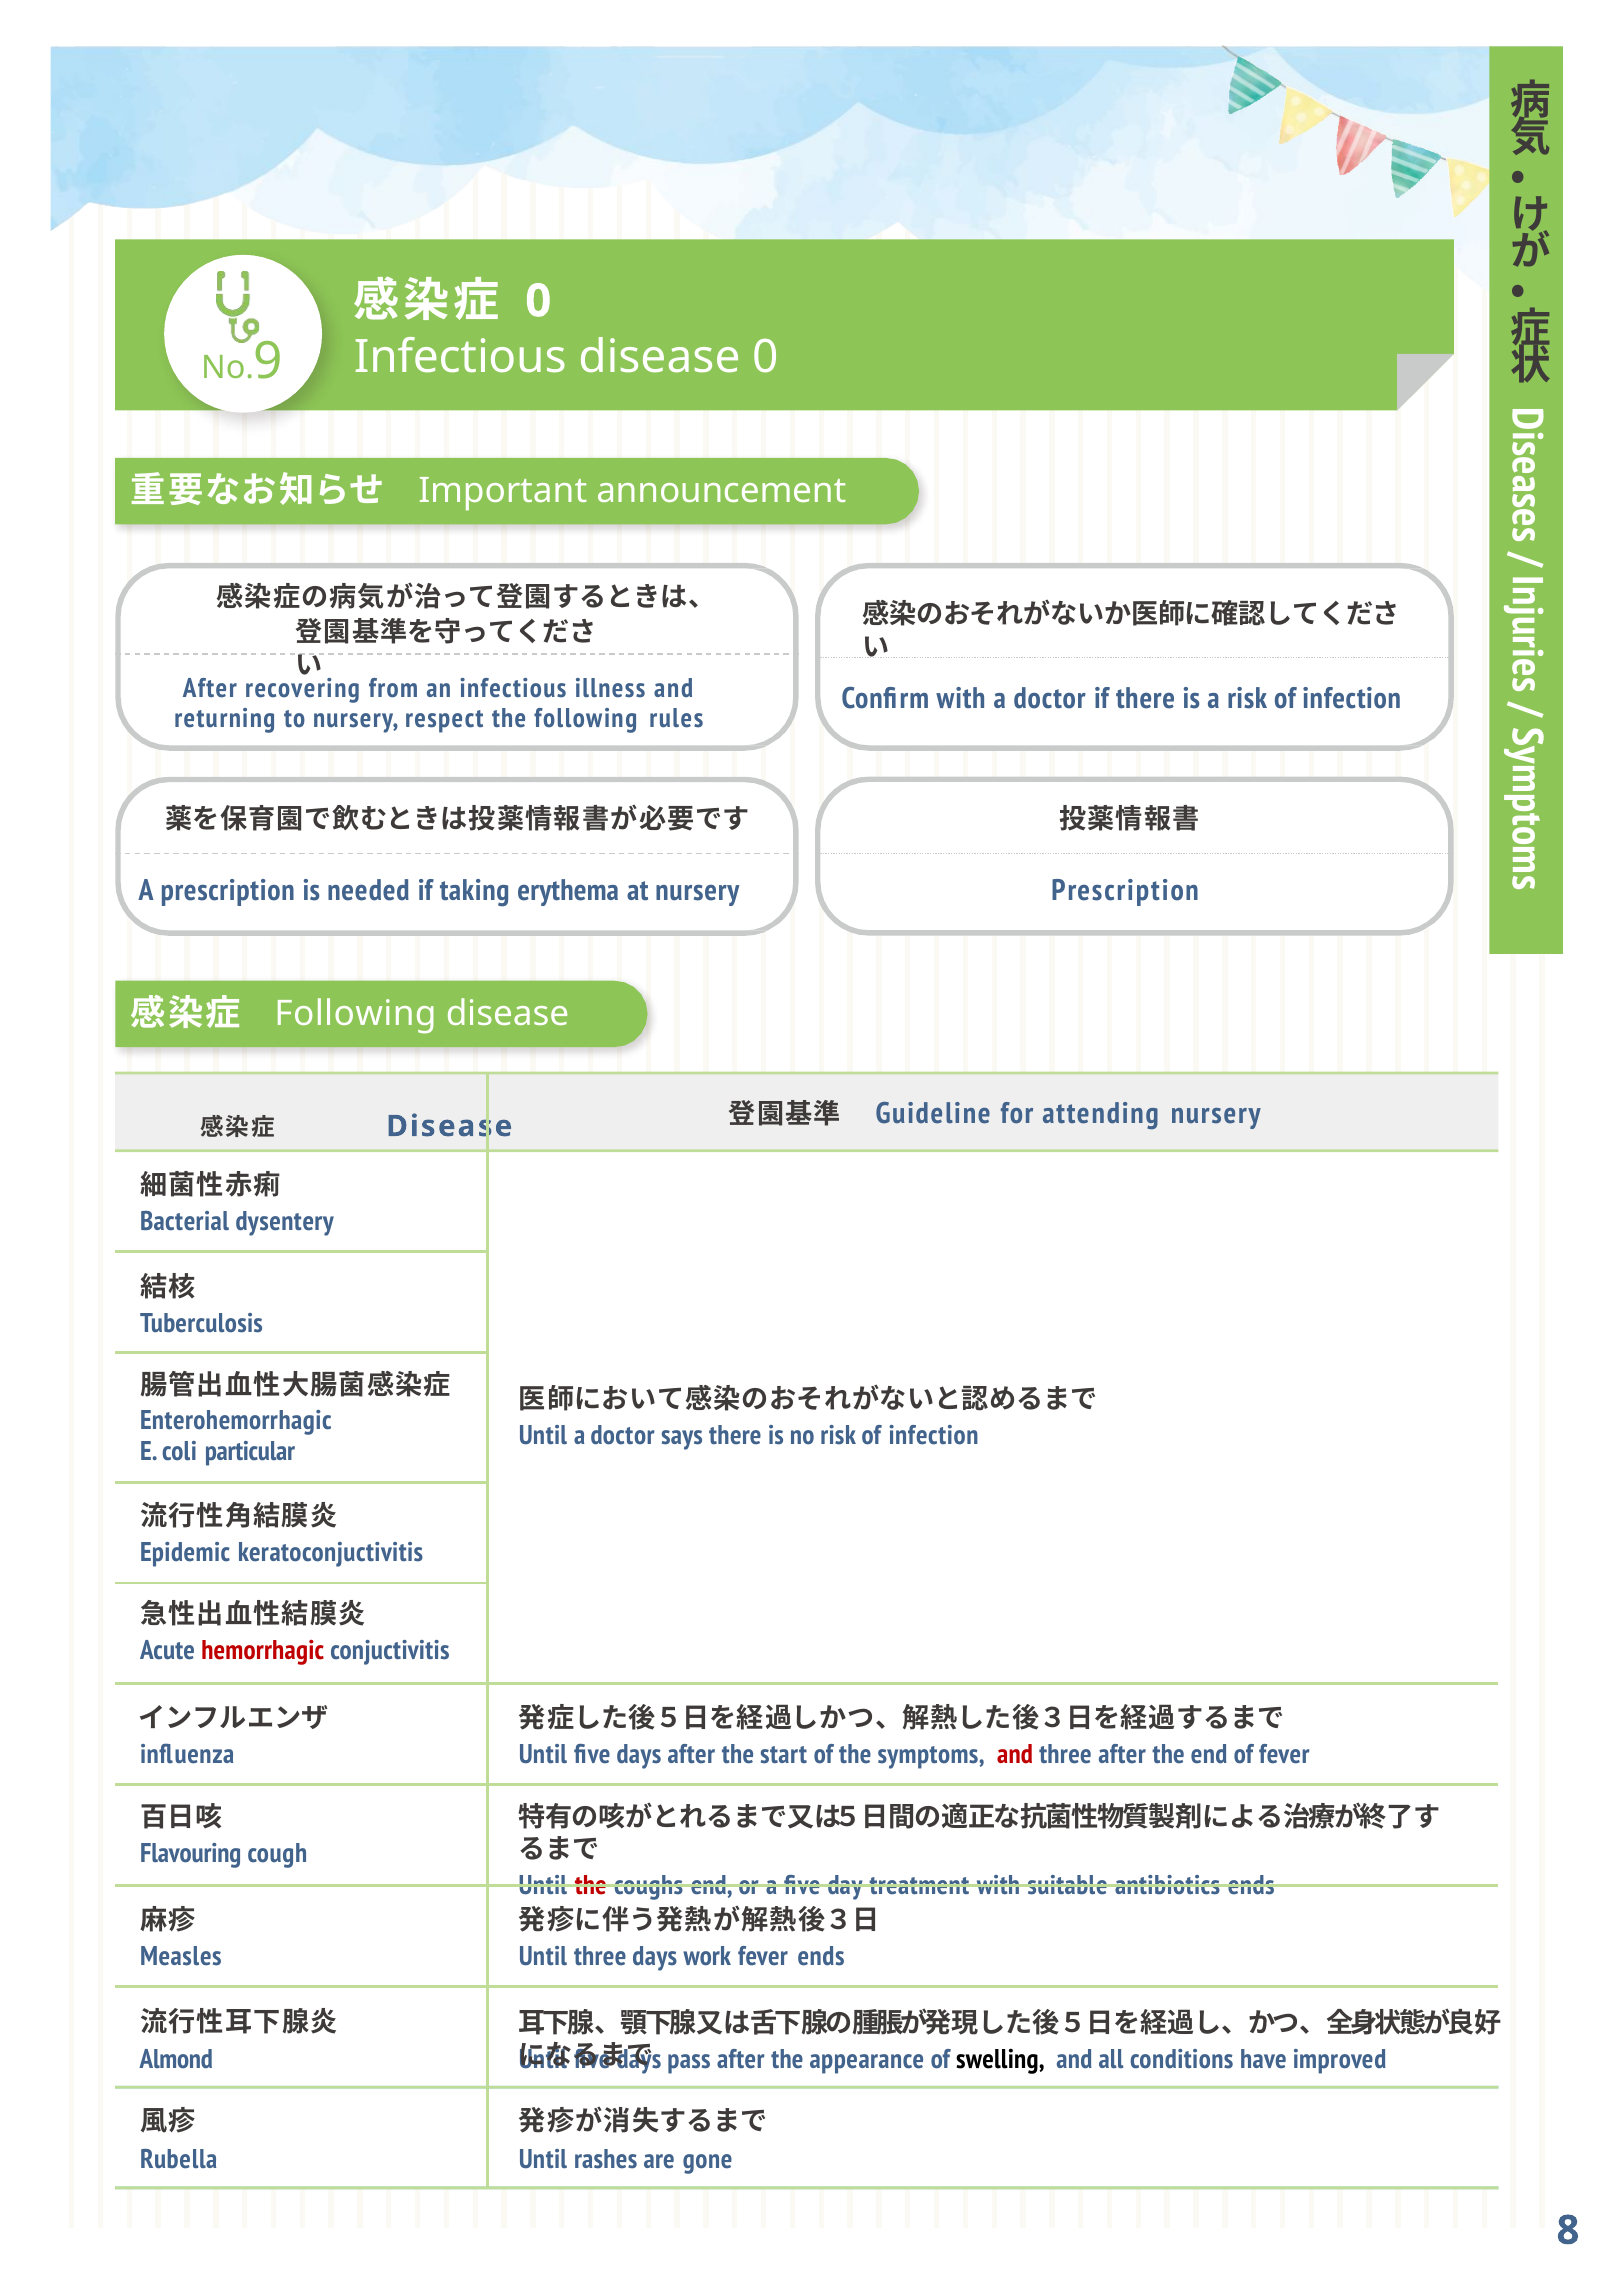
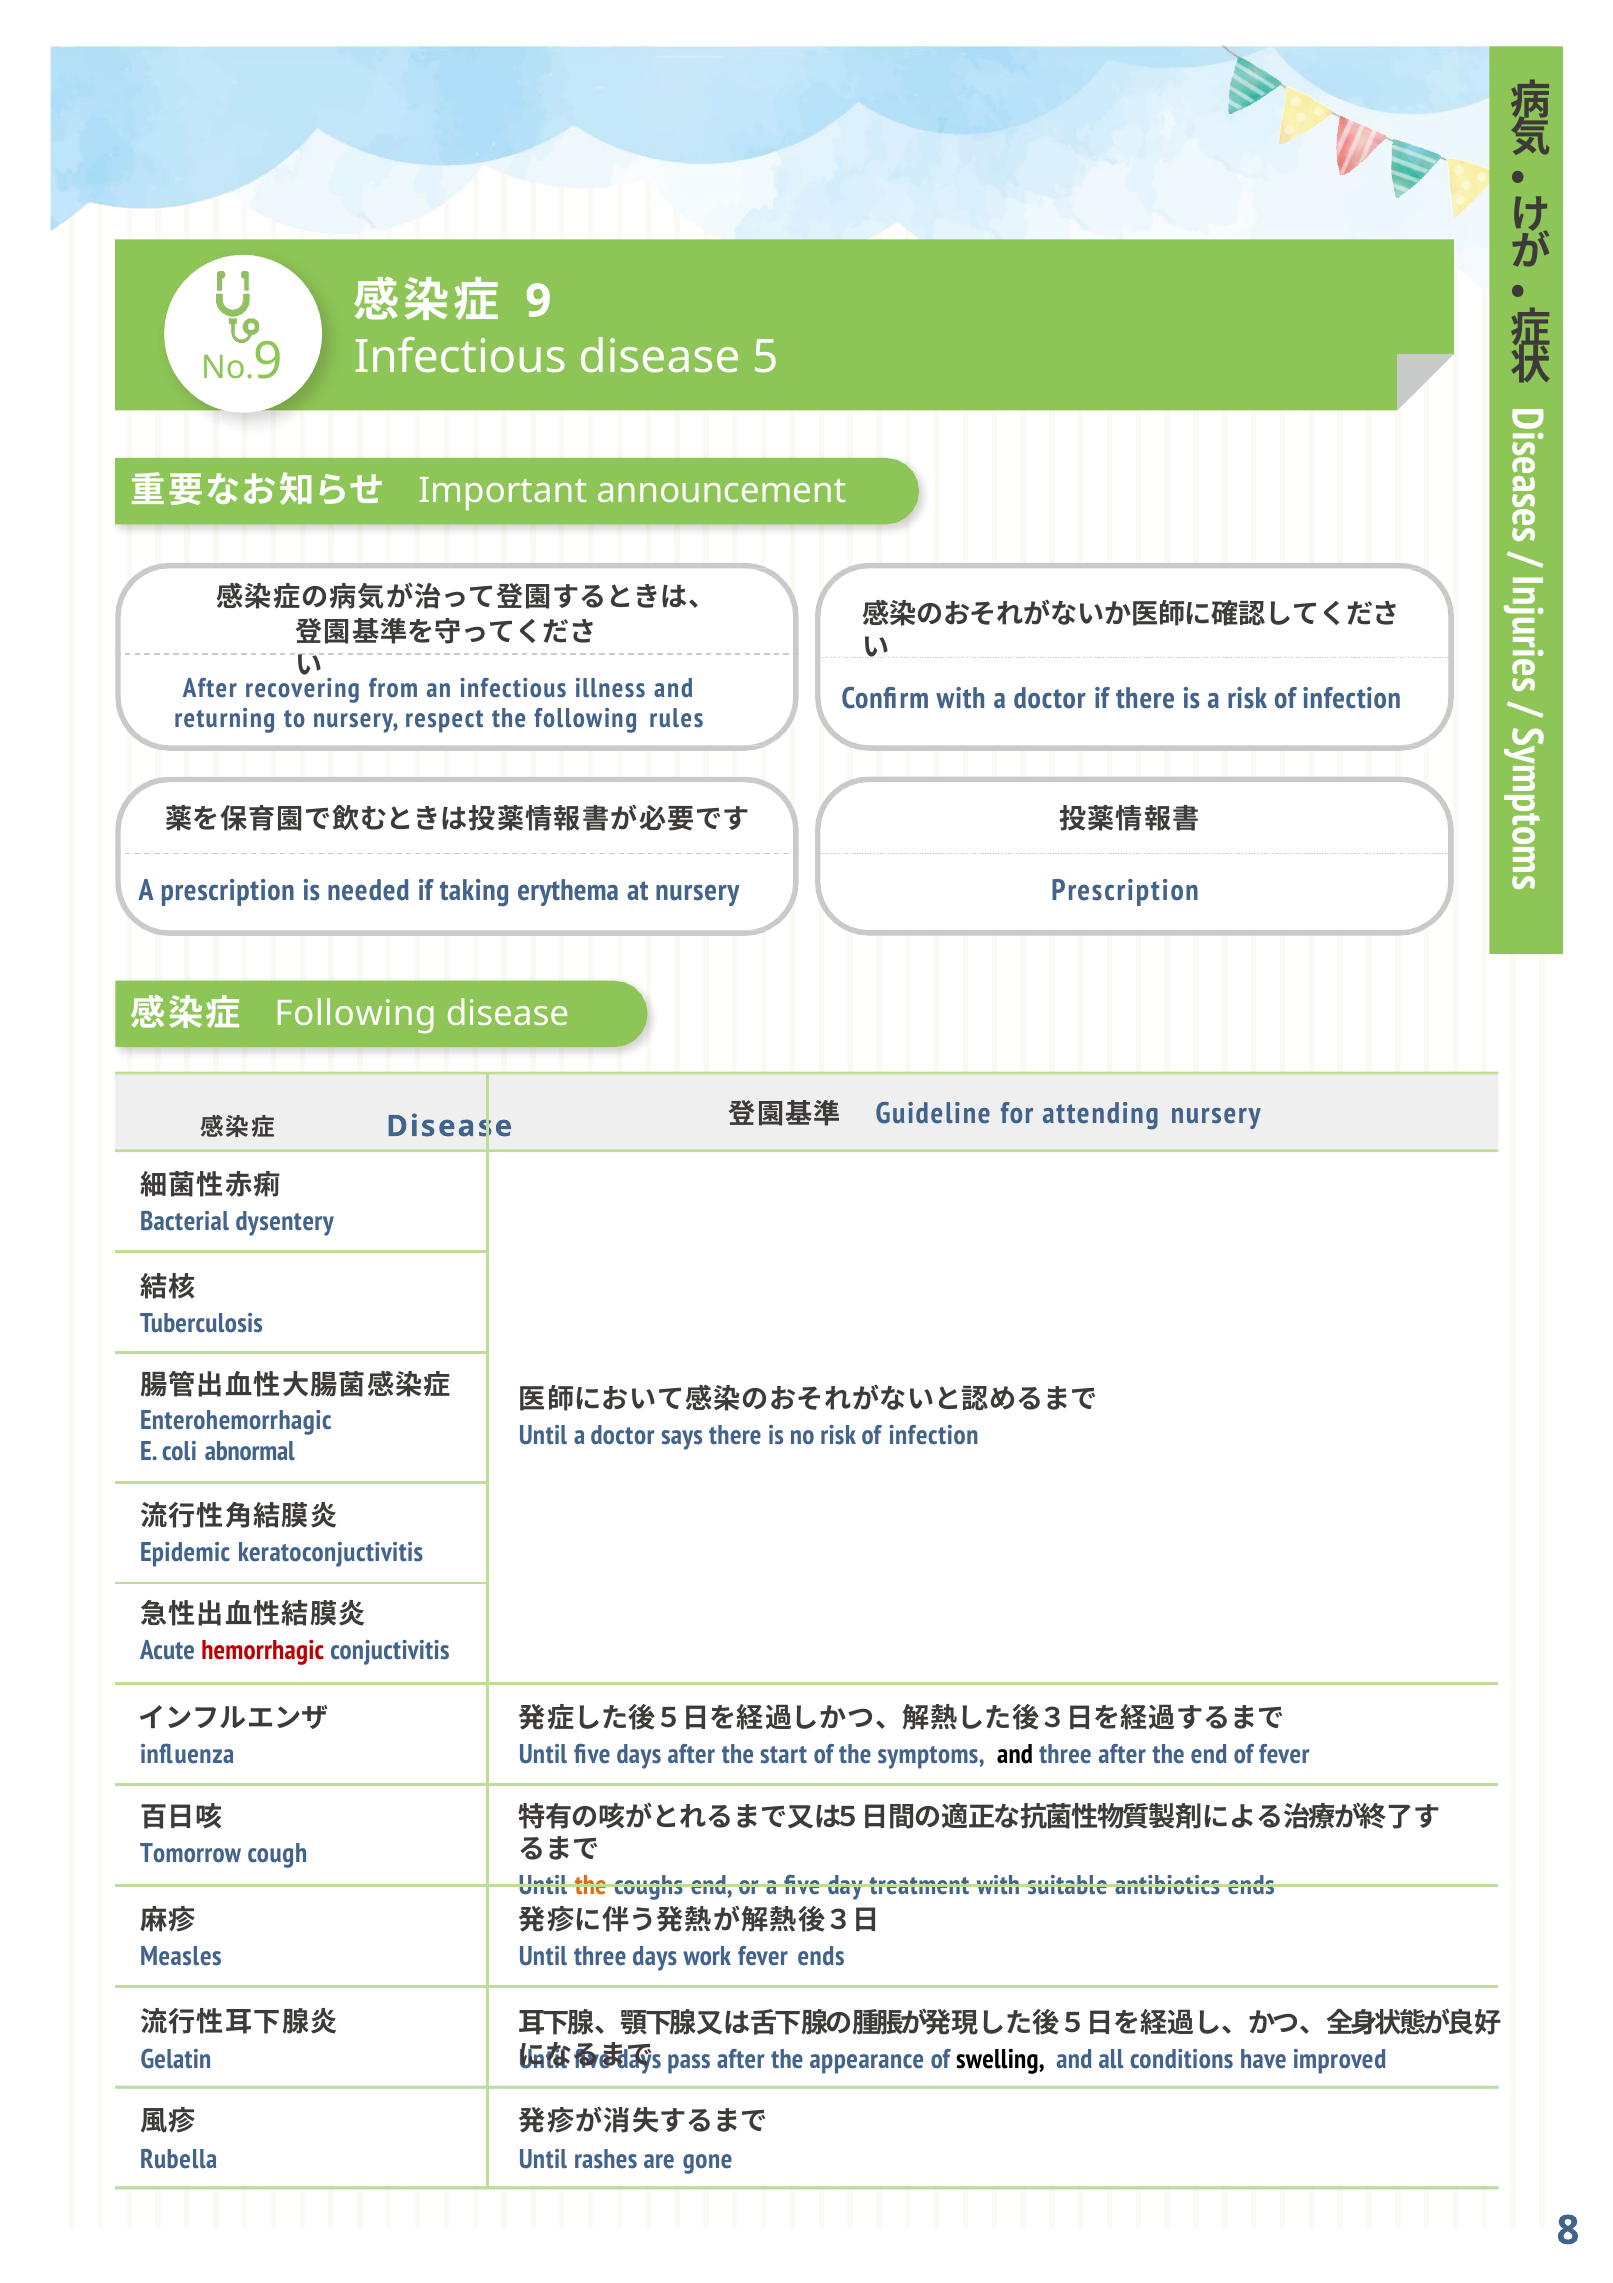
0 at (538, 301): 0 -> 9
disease 0: 0 -> 5
particular: particular -> abnormal
and at (1015, 1754) colour: red -> black
Flavouring: Flavouring -> Tomorrow
the at (591, 1886) colour: red -> orange
Almond: Almond -> Gelatin
